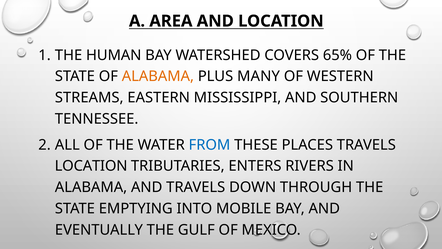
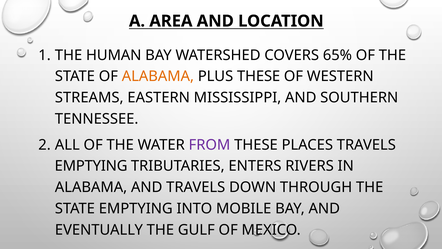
PLUS MANY: MANY -> THESE
FROM colour: blue -> purple
LOCATION at (91, 166): LOCATION -> EMPTYING
